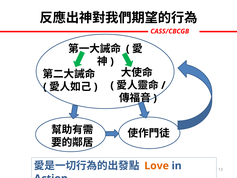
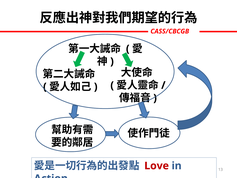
Love colour: orange -> red
